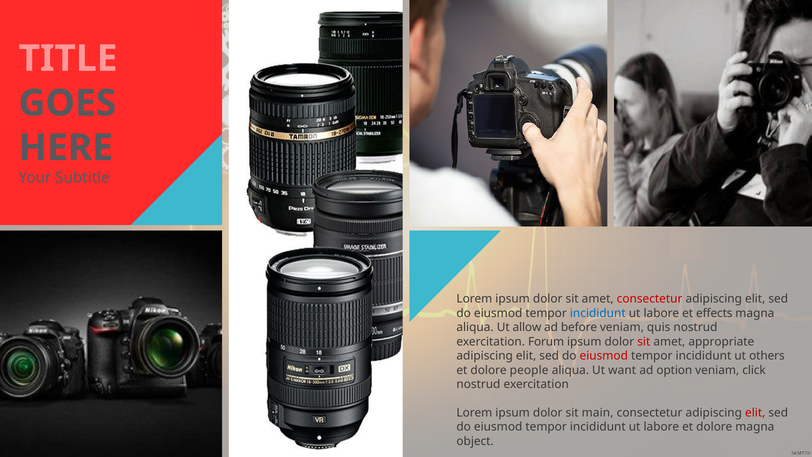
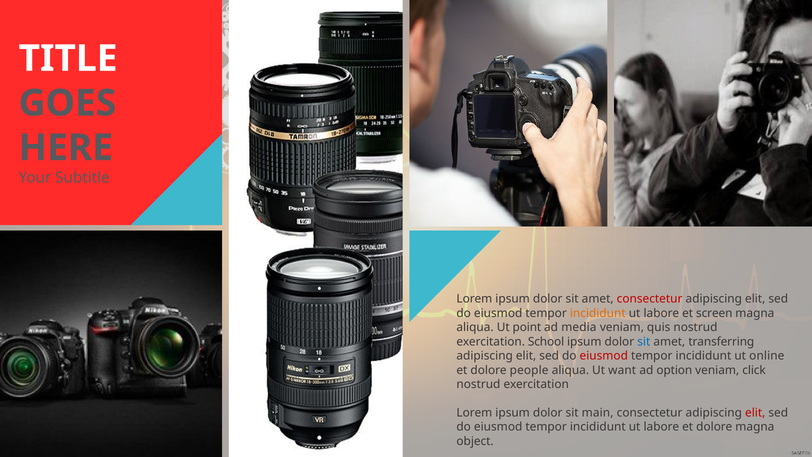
TITLE colour: pink -> white
incididunt at (598, 313) colour: blue -> orange
effects: effects -> screen
allow: allow -> point
before: before -> media
Forum: Forum -> School
sit at (644, 342) colour: red -> blue
appropriate: appropriate -> transferring
others: others -> online
